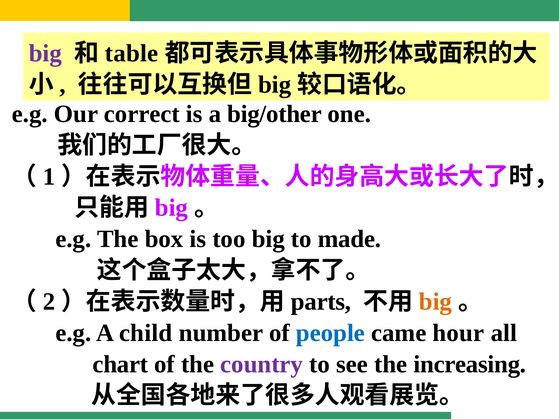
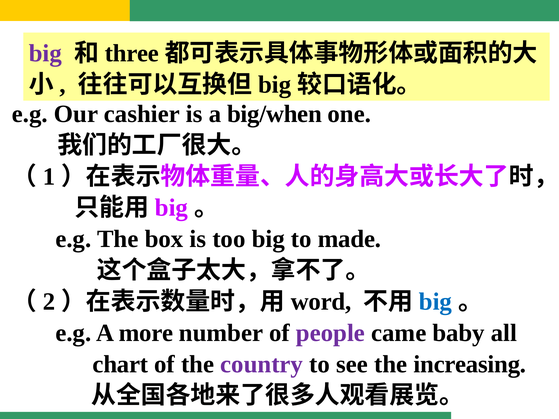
table: table -> three
correct: correct -> cashier
big/other: big/other -> big/when
parts: parts -> word
big at (435, 302) colour: orange -> blue
child: child -> more
people colour: blue -> purple
hour: hour -> baby
